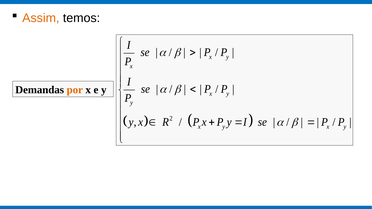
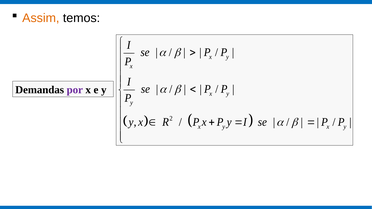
por colour: orange -> purple
